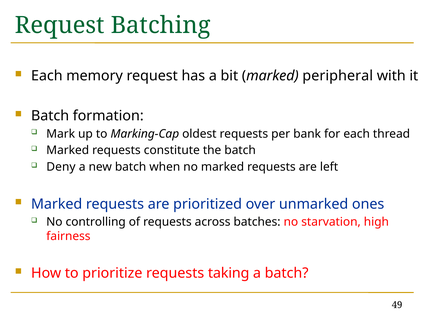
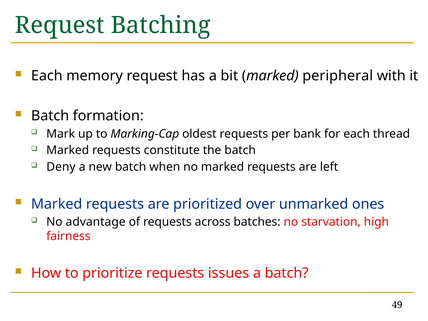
controlling: controlling -> advantage
taking: taking -> issues
